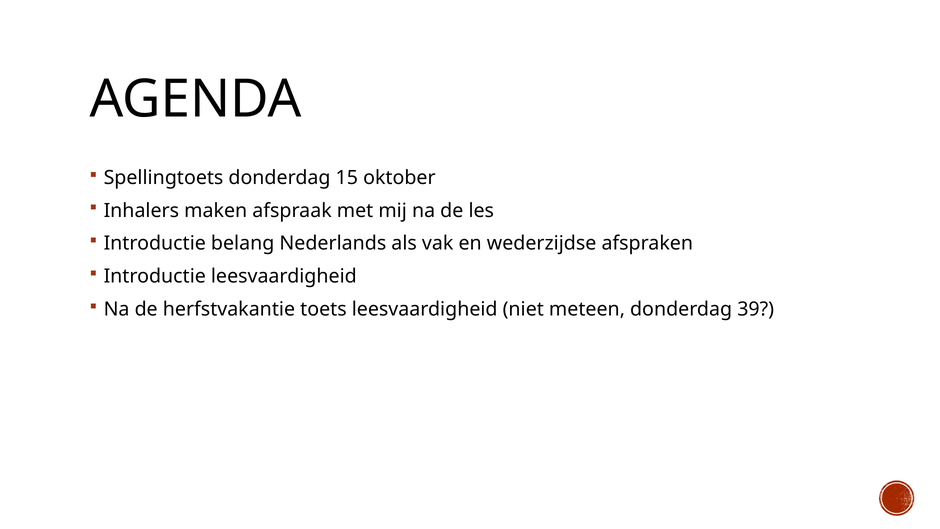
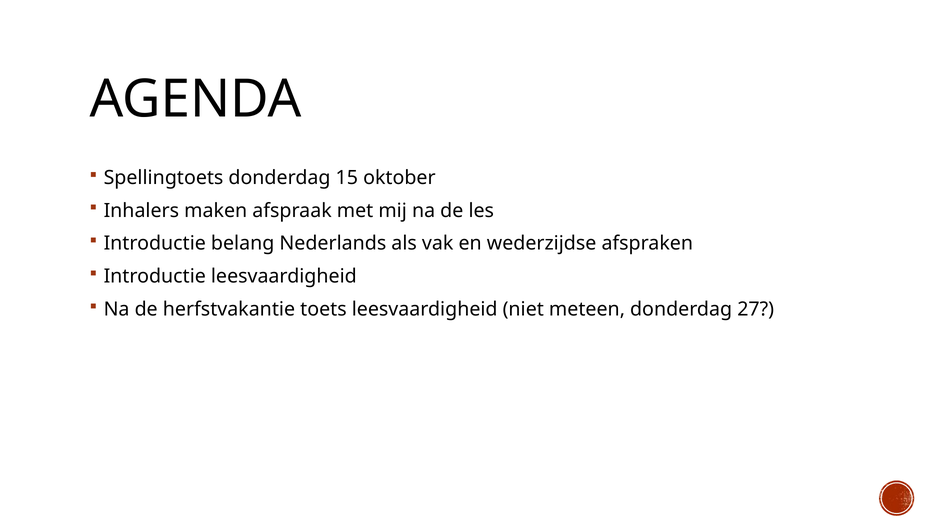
39: 39 -> 27
